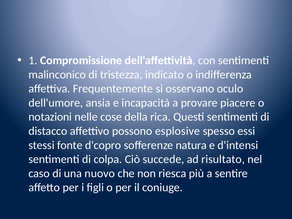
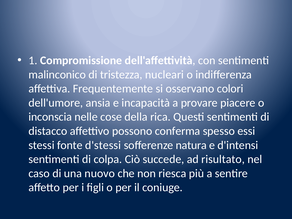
indicato: indicato -> nucleari
oculo: oculo -> colori
notazioni: notazioni -> inconscia
esplosive: esplosive -> conferma
d'copro: d'copro -> d'stessi
